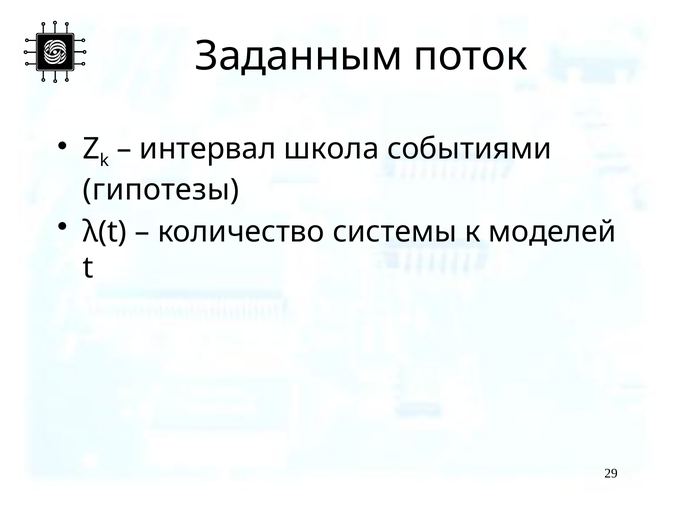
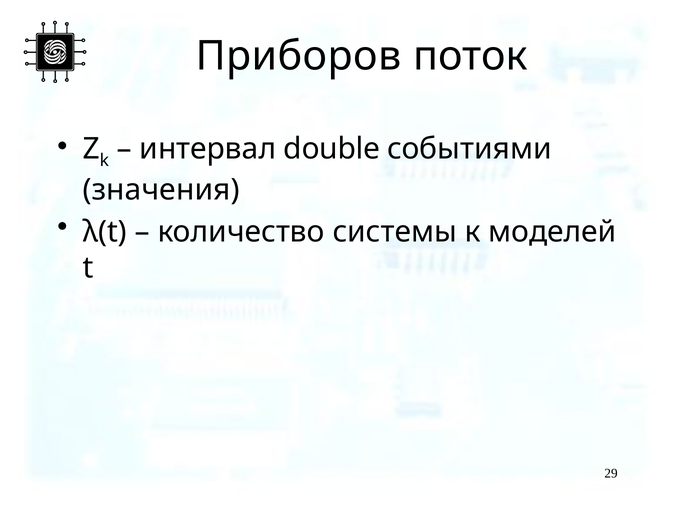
Заданным: Заданным -> Приборов
школа: школа -> double
гипотезы: гипотезы -> значения
